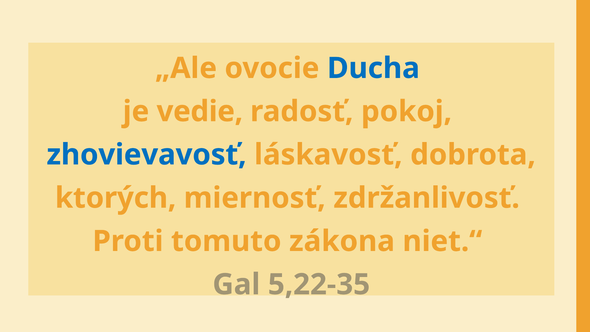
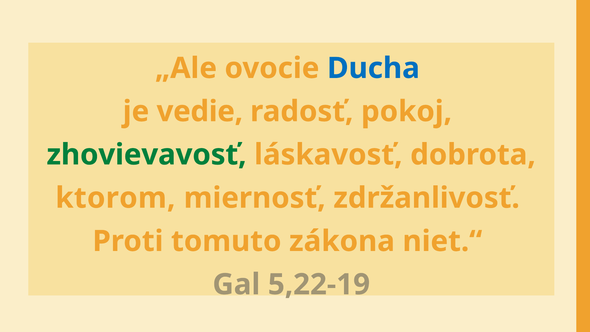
zhovievavosť colour: blue -> green
ktorých: ktorých -> ktorom
5,22-35: 5,22-35 -> 5,22-19
